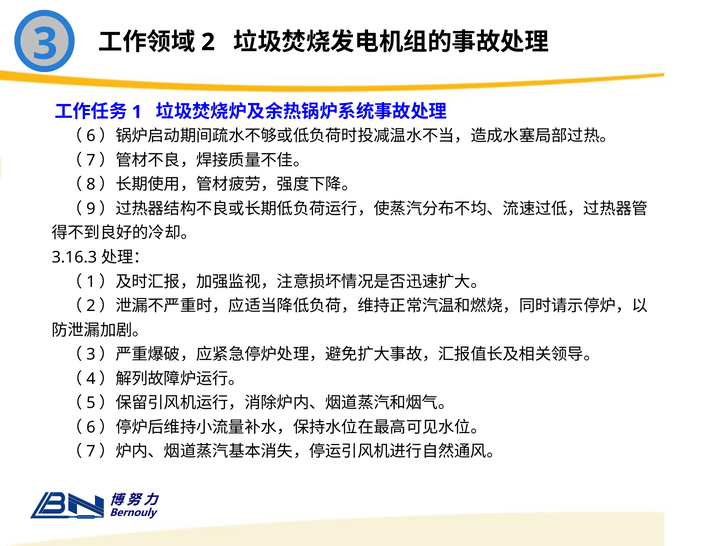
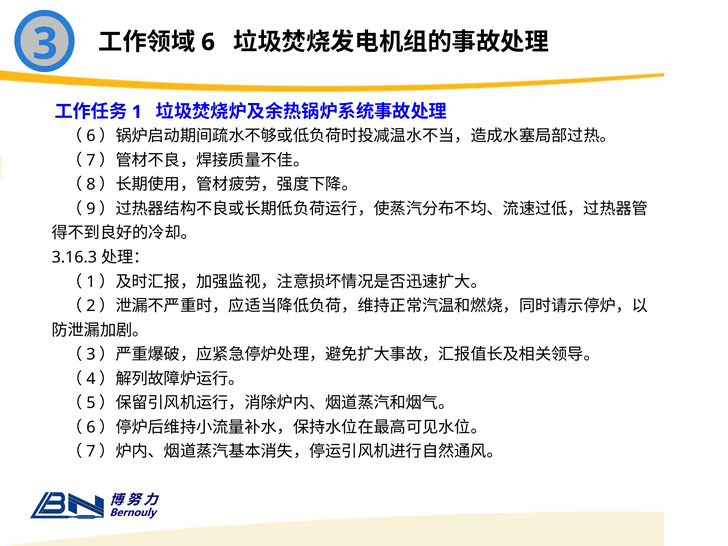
2: 2 -> 6
